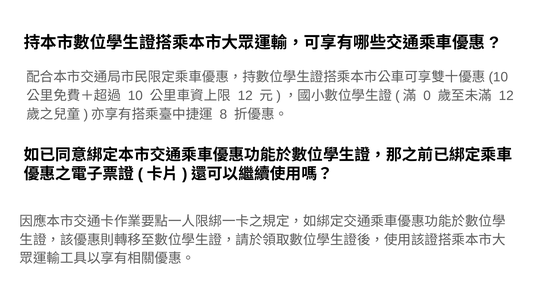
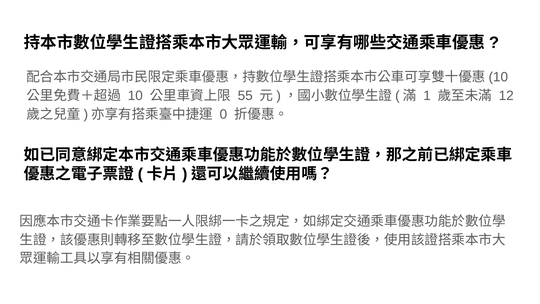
12 at (245, 96): 12 -> 55
0: 0 -> 1
8: 8 -> 0
